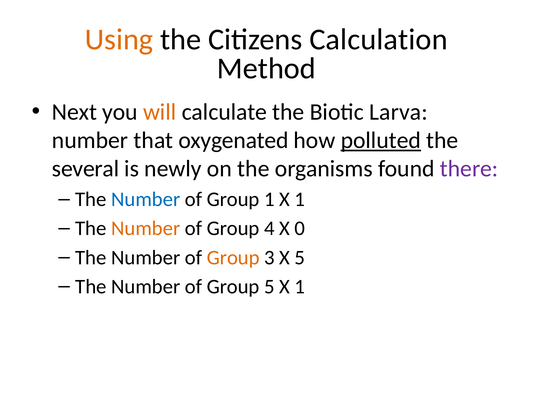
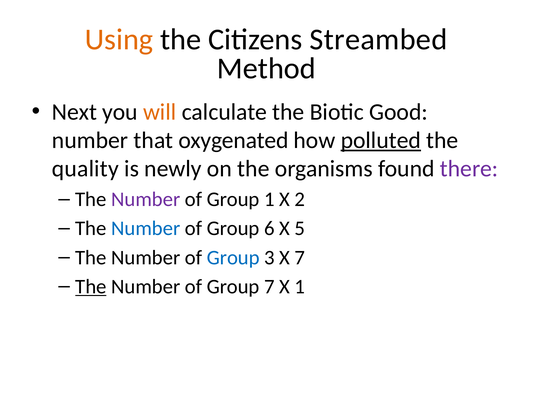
Calculation: Calculation -> Streambed
Larva: Larva -> Good
several: several -> quality
Number at (146, 199) colour: blue -> purple
1 X 1: 1 -> 2
Number at (146, 228) colour: orange -> blue
4: 4 -> 6
0: 0 -> 5
Group at (233, 257) colour: orange -> blue
X 5: 5 -> 7
The at (91, 286) underline: none -> present
Group 5: 5 -> 7
